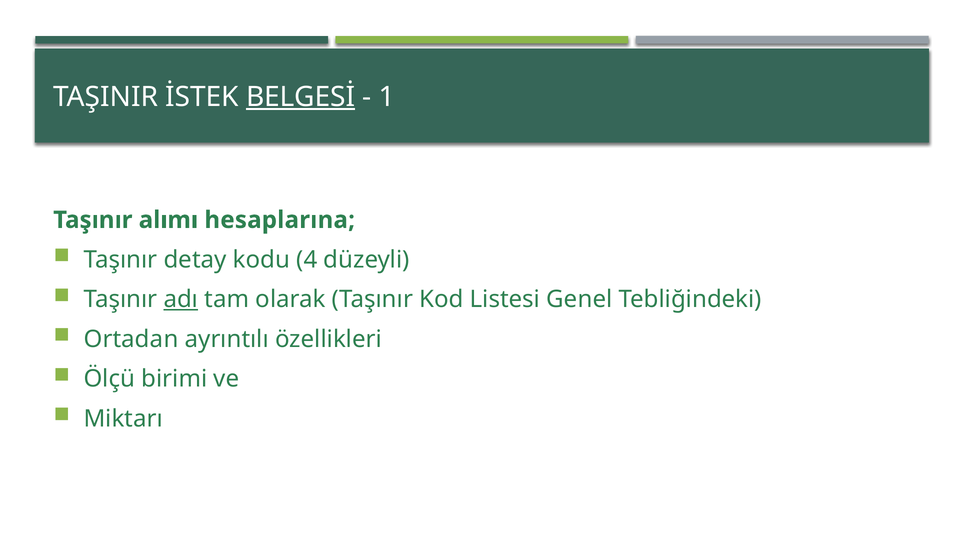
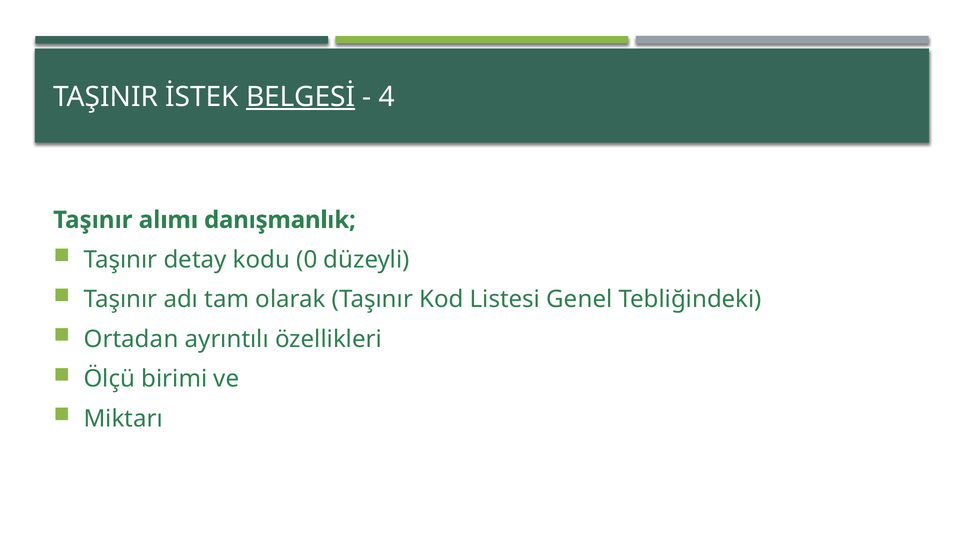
1: 1 -> 4
hesaplarına: hesaplarına -> danışmanlık
4: 4 -> 0
adı underline: present -> none
